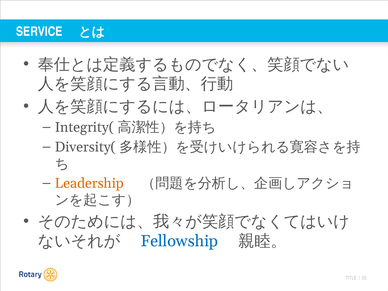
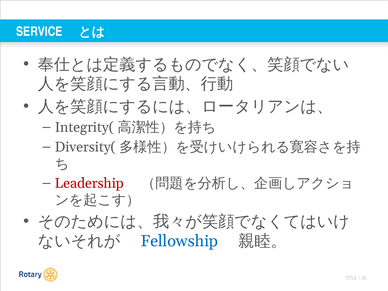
Leadership colour: orange -> red
